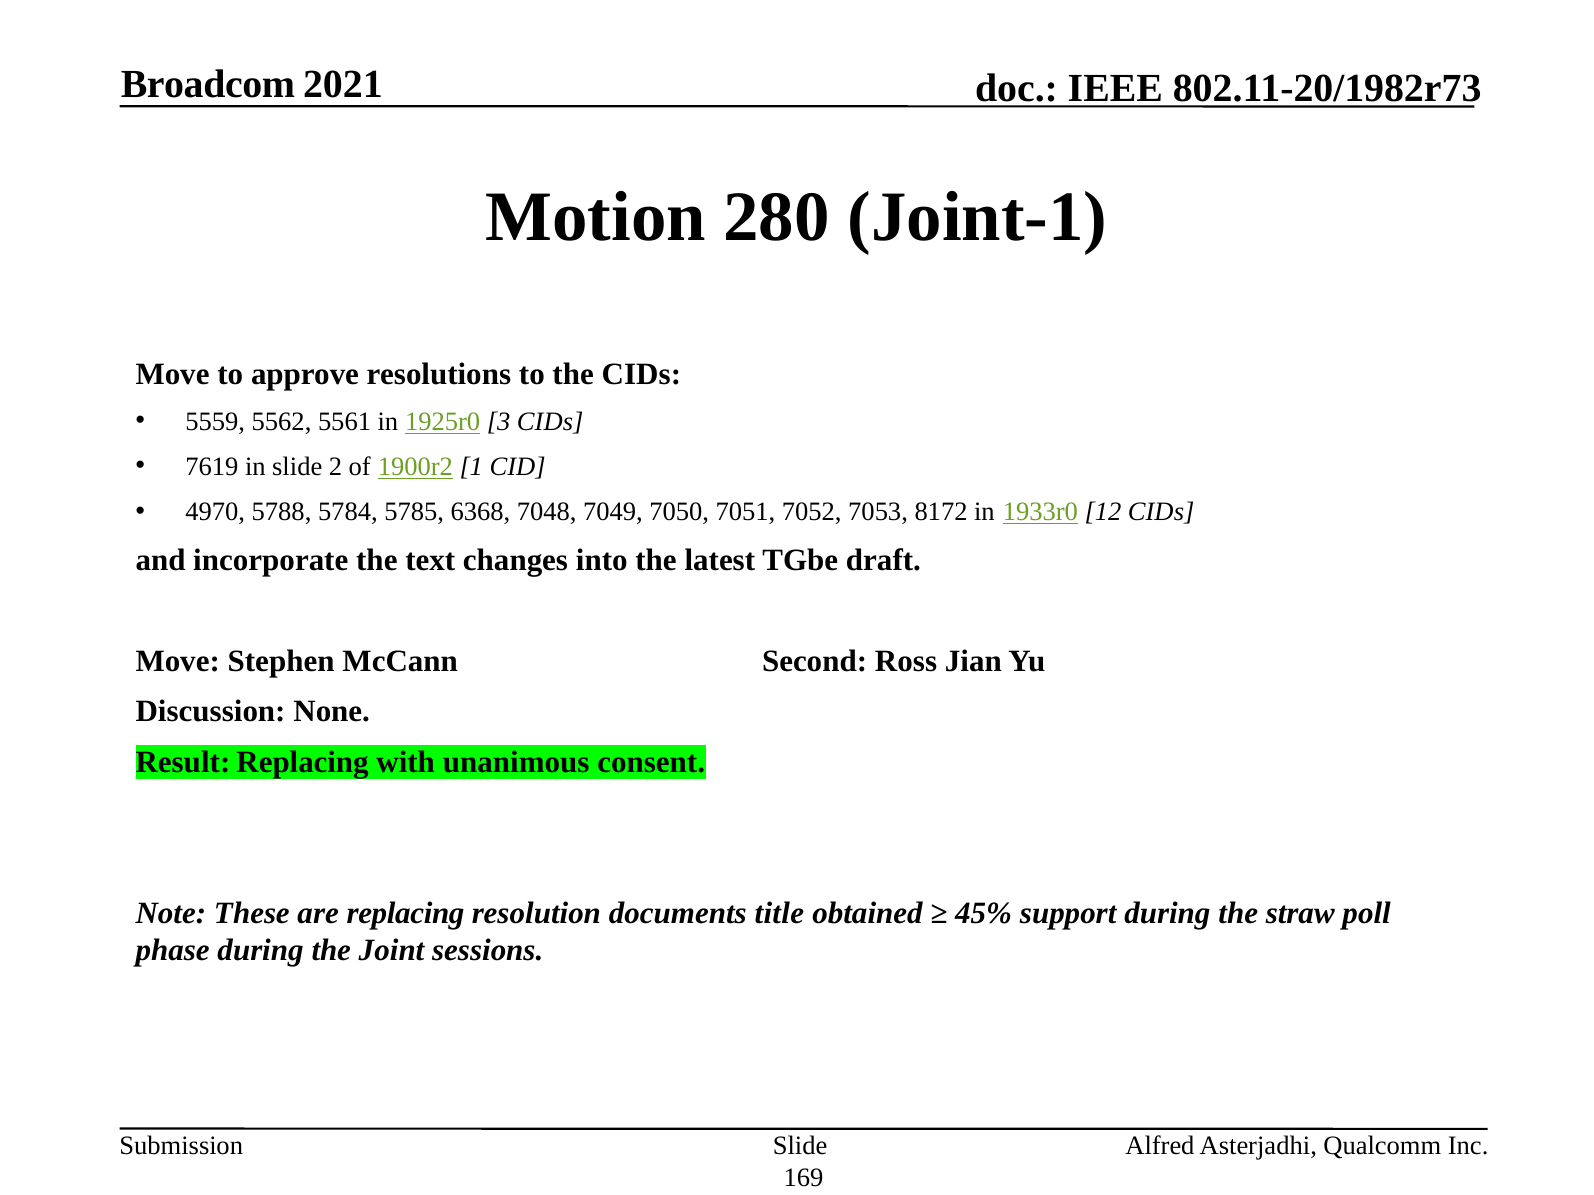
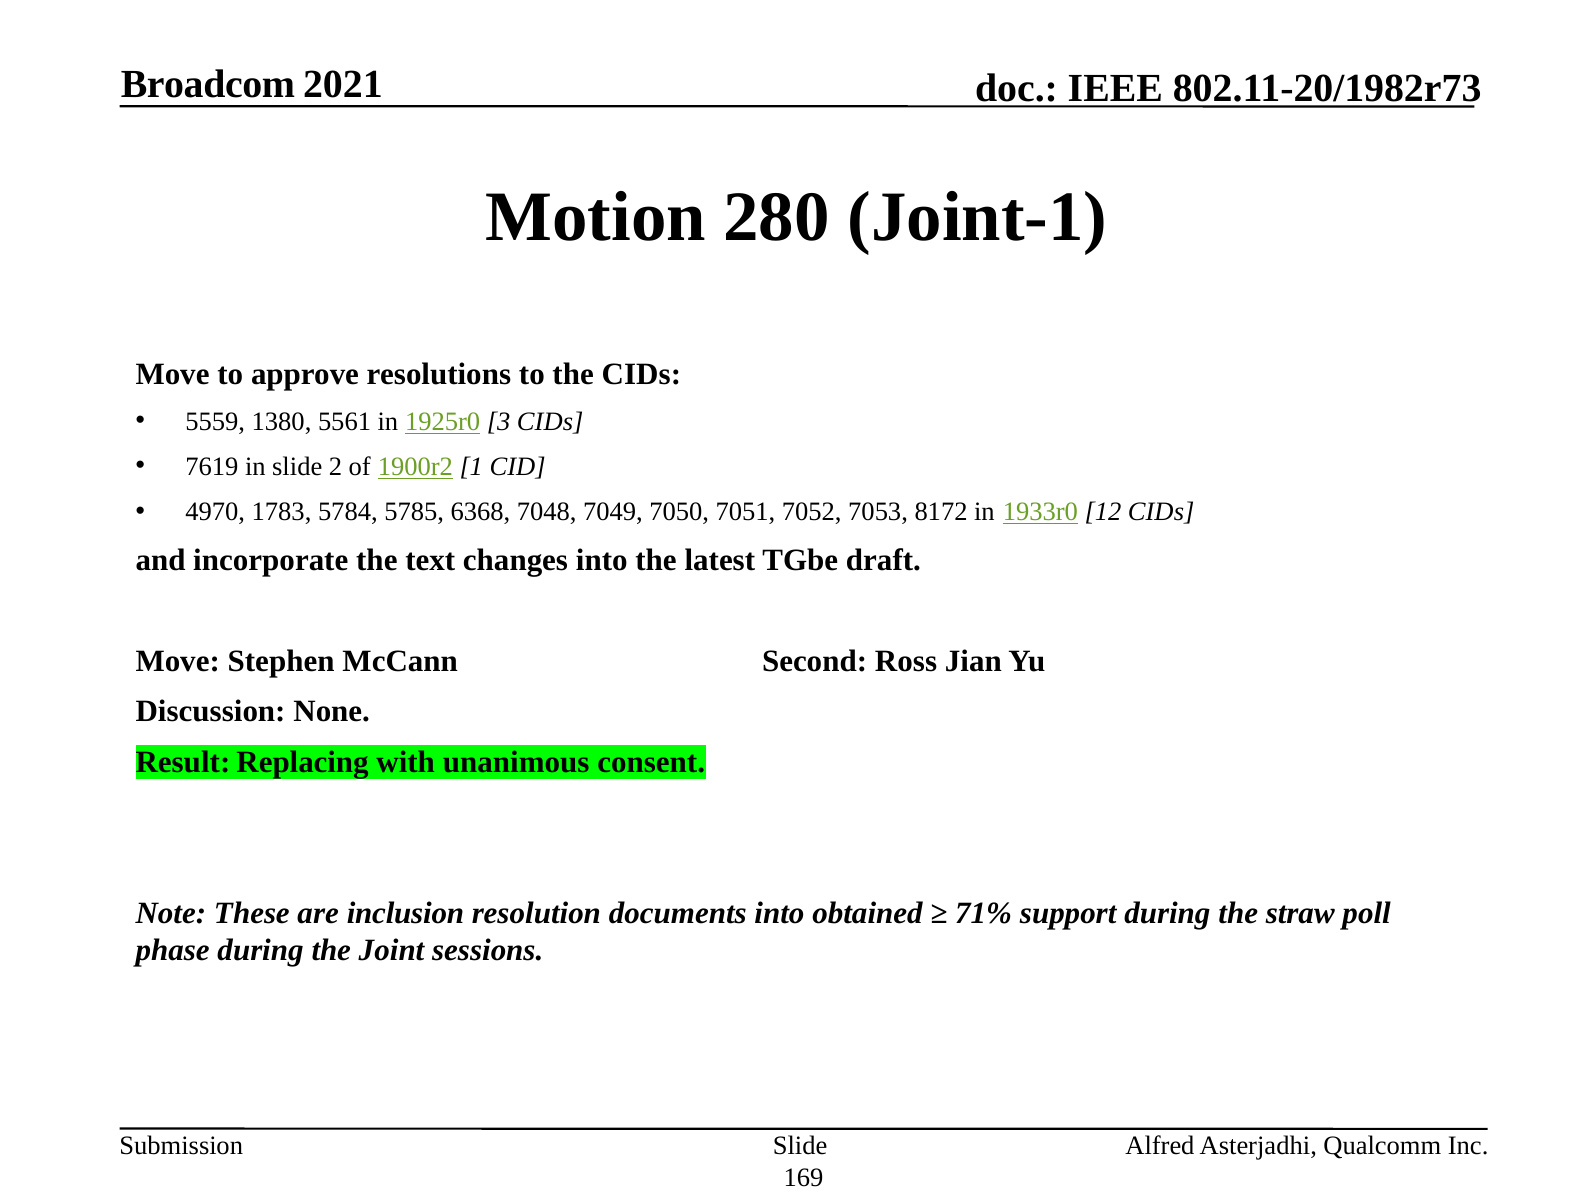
5562: 5562 -> 1380
5788: 5788 -> 1783
are replacing: replacing -> inclusion
documents title: title -> into
45%: 45% -> 71%
